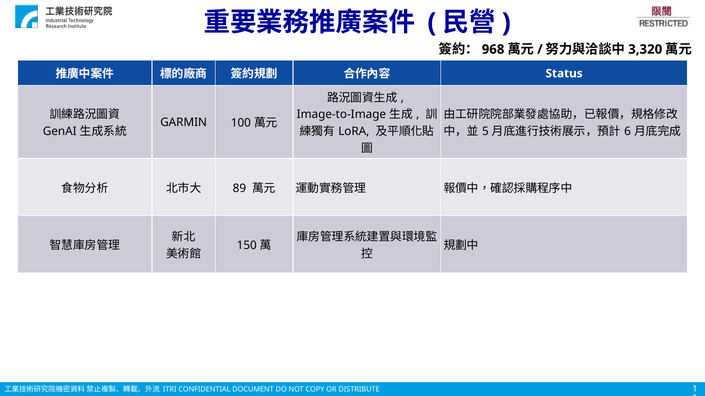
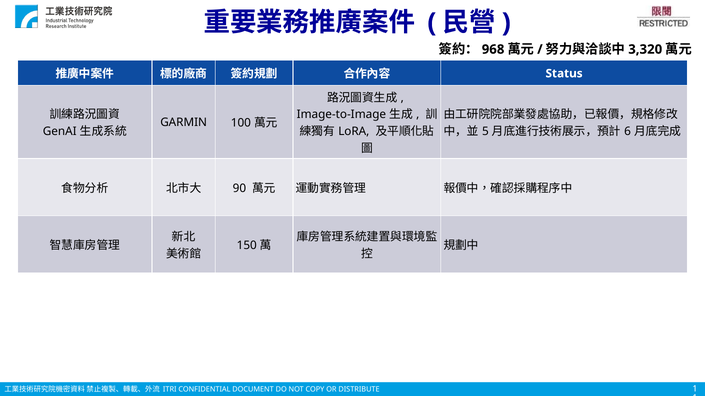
89: 89 -> 90
